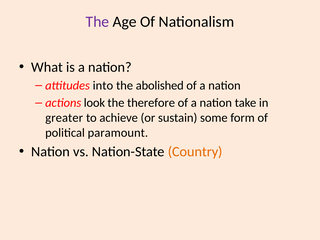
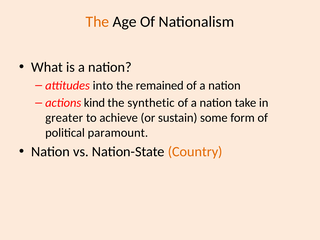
The at (97, 22) colour: purple -> orange
abolished: abolished -> remained
look: look -> kind
therefore: therefore -> synthetic
